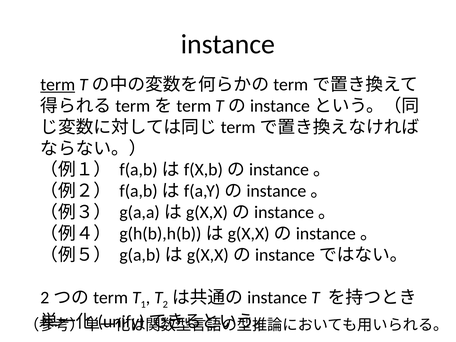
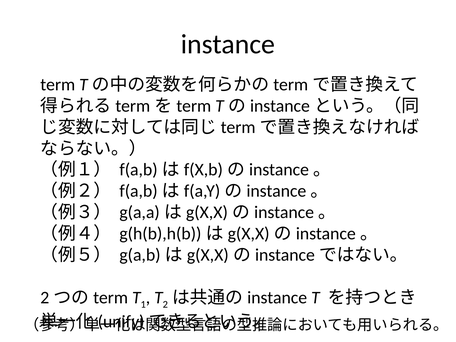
term underline: present -> none
